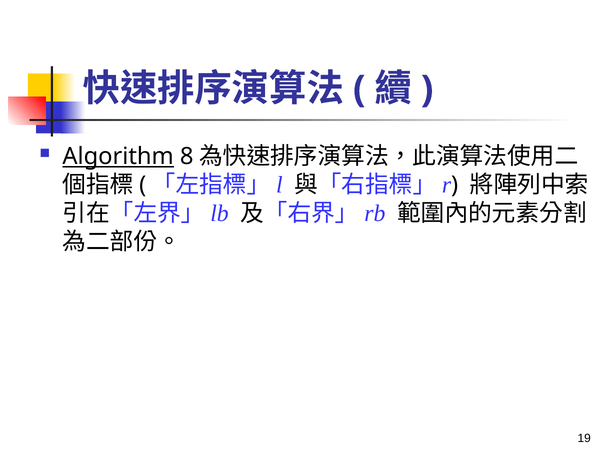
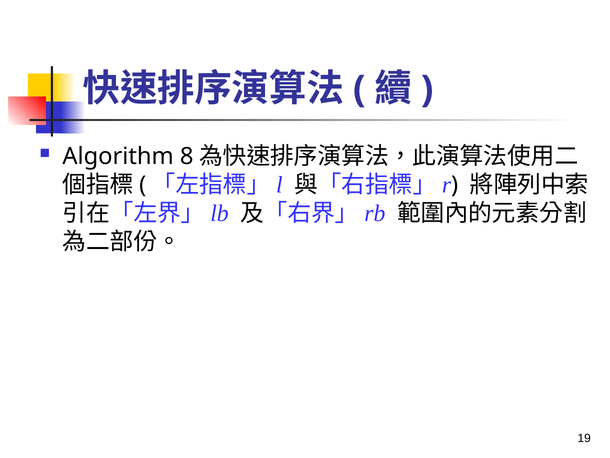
Algorithm underline: present -> none
